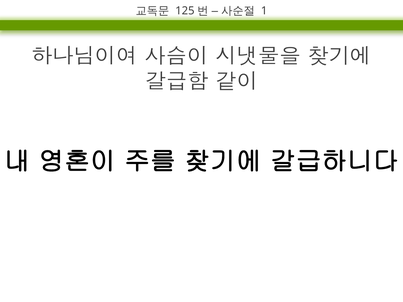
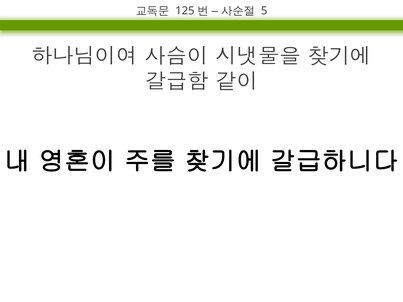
1: 1 -> 5
